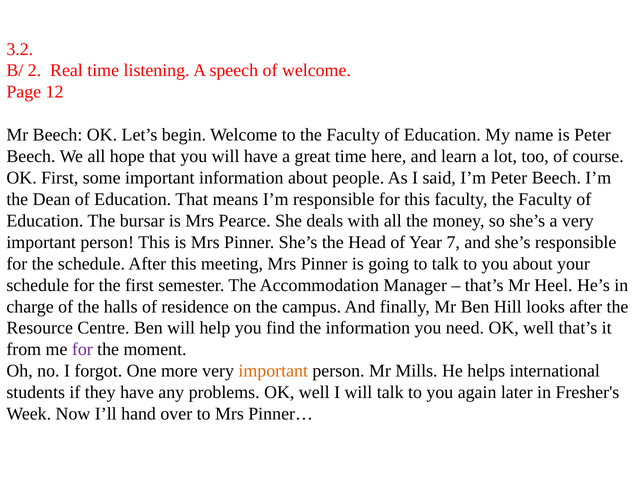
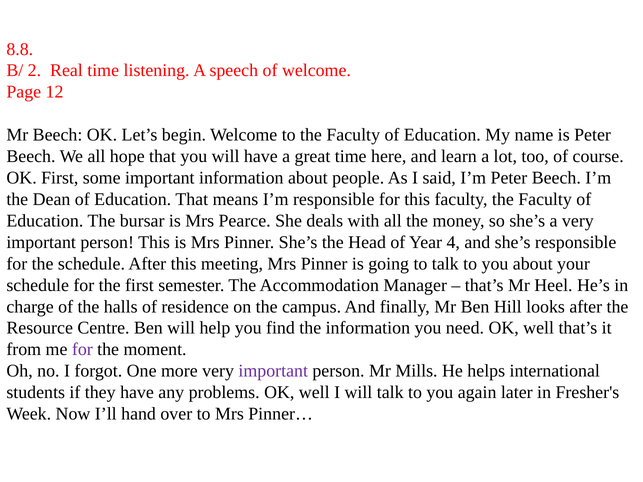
3.2: 3.2 -> 8.8
7: 7 -> 4
important at (273, 371) colour: orange -> purple
